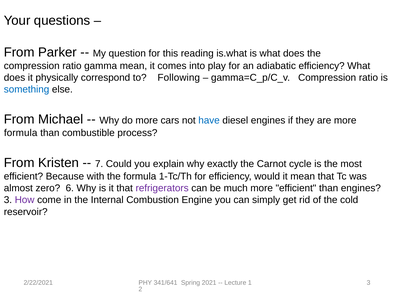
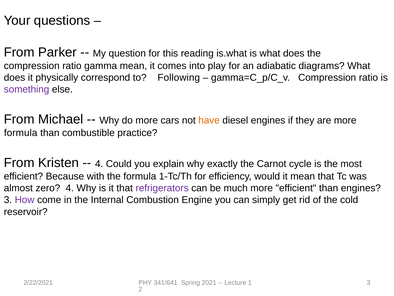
adiabatic efficiency: efficiency -> diagrams
something colour: blue -> purple
have colour: blue -> orange
process: process -> practice
7 at (99, 164): 7 -> 4
zero 6: 6 -> 4
